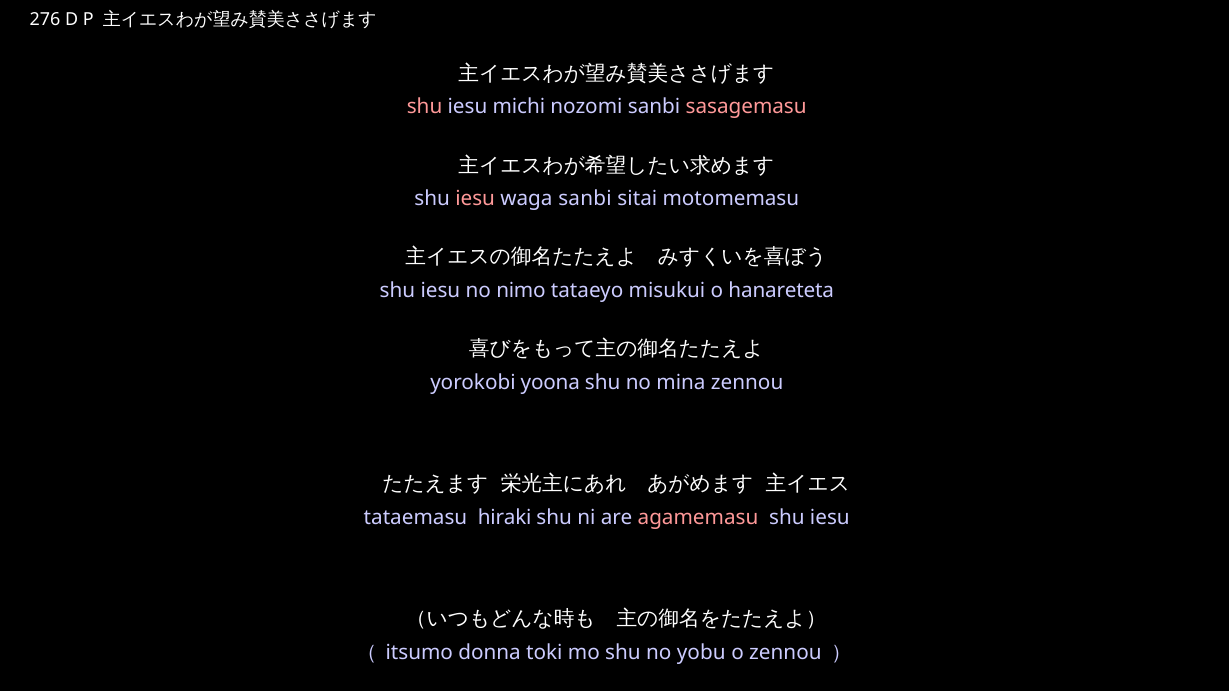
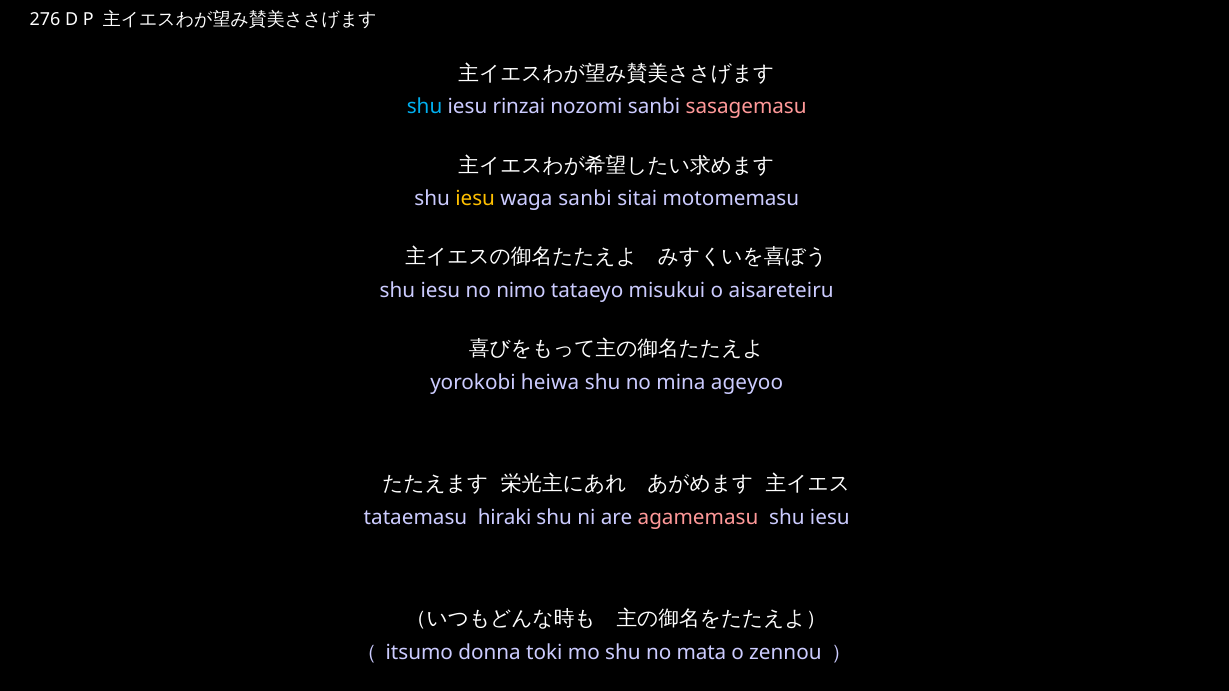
shu at (425, 107) colour: pink -> light blue
michi: michi -> rinzai
iesu at (475, 199) colour: pink -> yellow
hanareteta: hanareteta -> aisareteiru
yoona: yoona -> heiwa
mina zennou: zennou -> ageyoo
yobu: yobu -> mata
